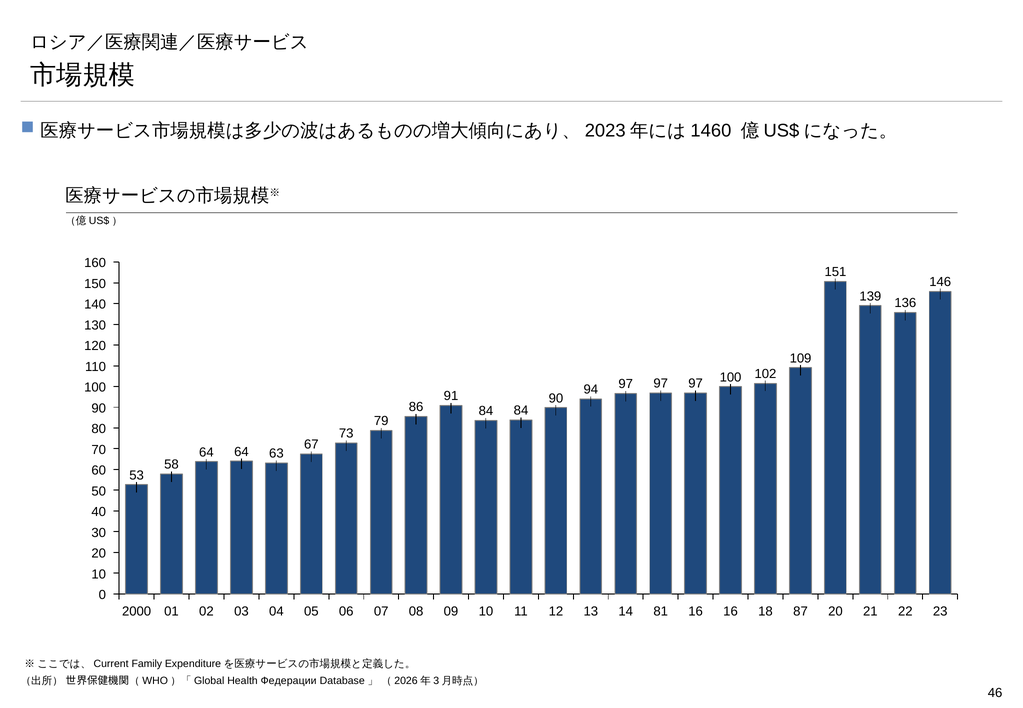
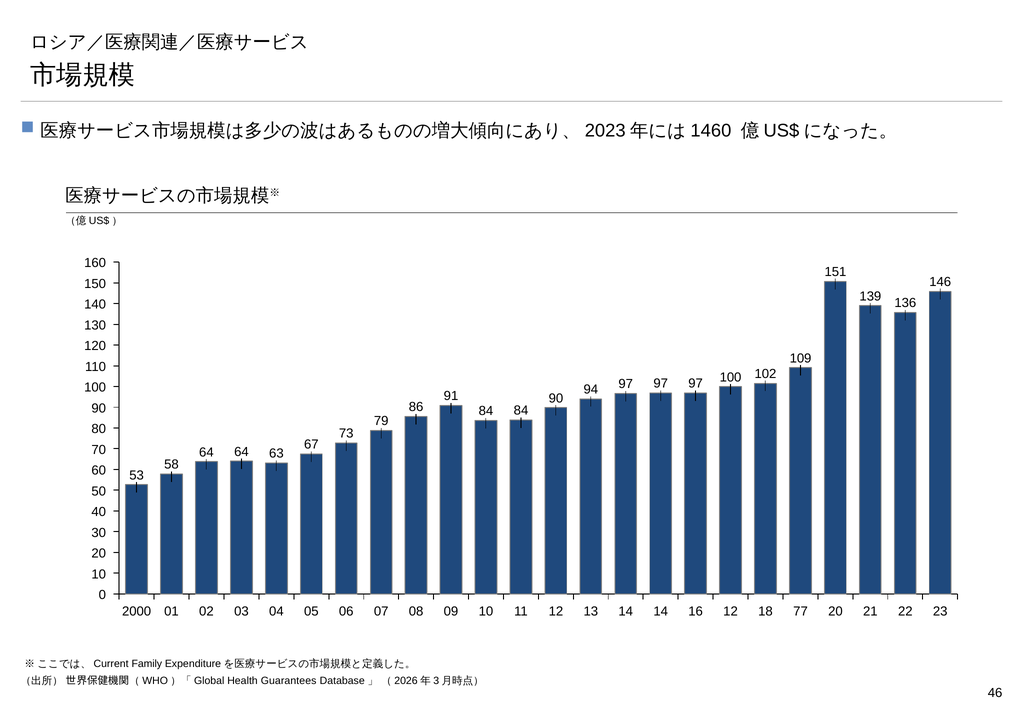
14 81: 81 -> 14
16 16: 16 -> 12
87: 87 -> 77
Федерации: Федерации -> Guarantees
